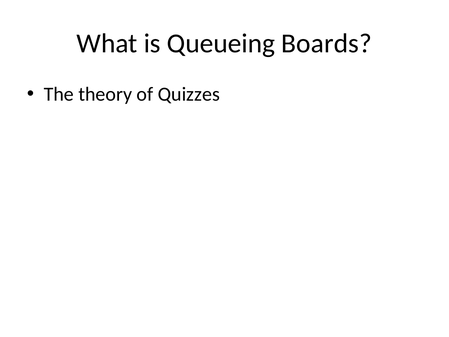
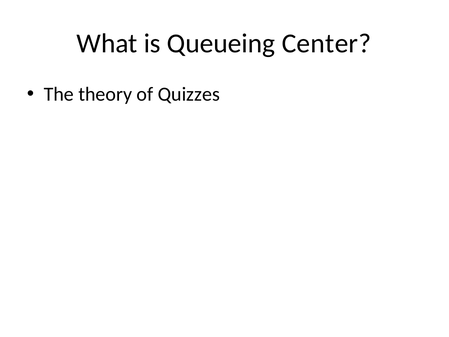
Boards: Boards -> Center
